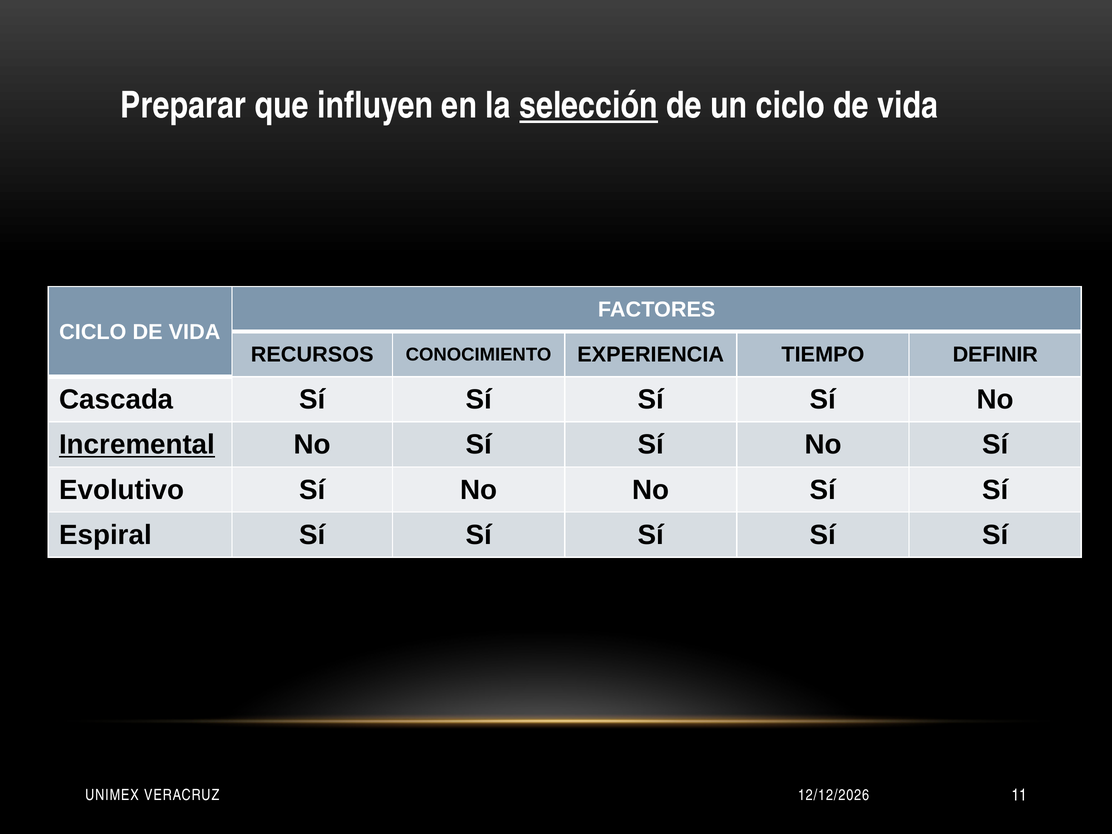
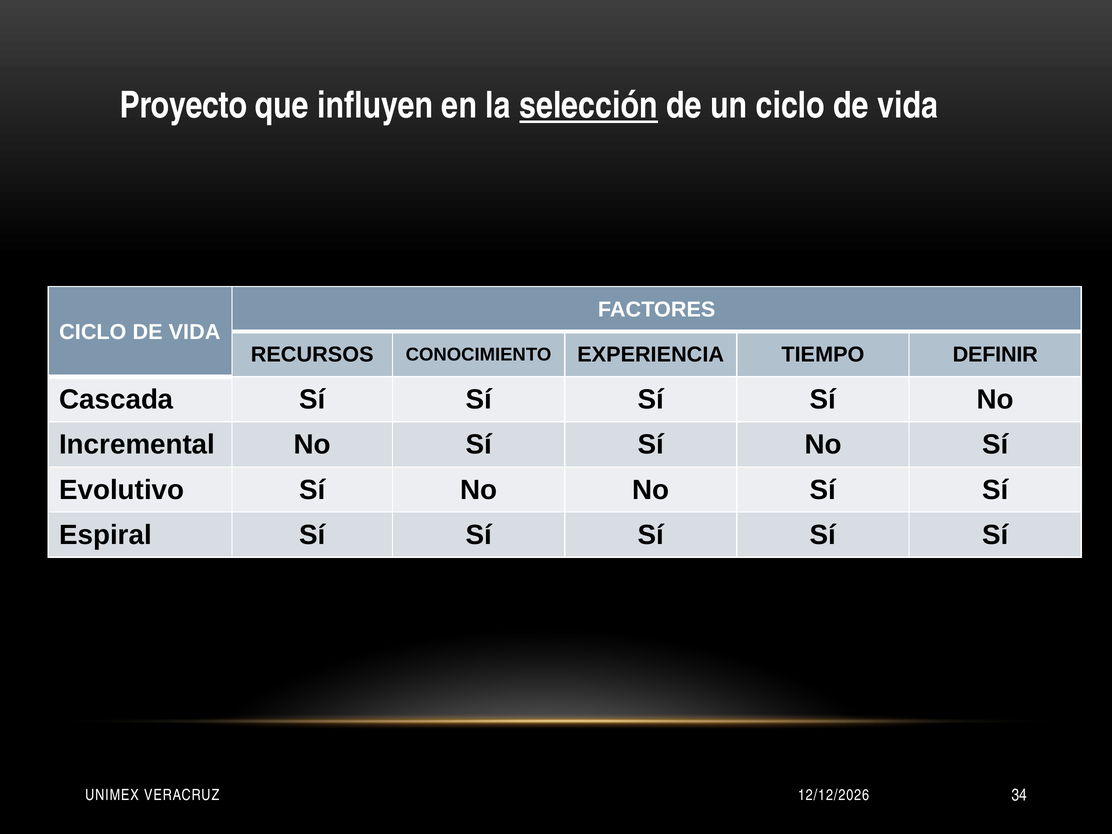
Preparar: Preparar -> Proyecto
Incremental underline: present -> none
11: 11 -> 34
